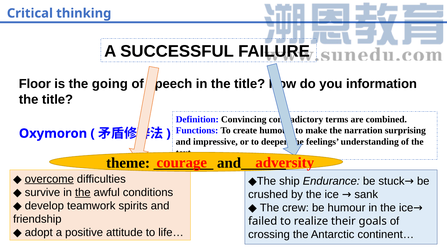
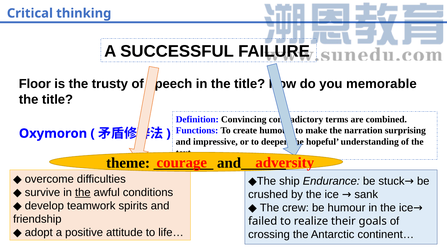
going: going -> trusty
information: information -> memorable
feelings: feelings -> hopeful
overcome underline: present -> none
